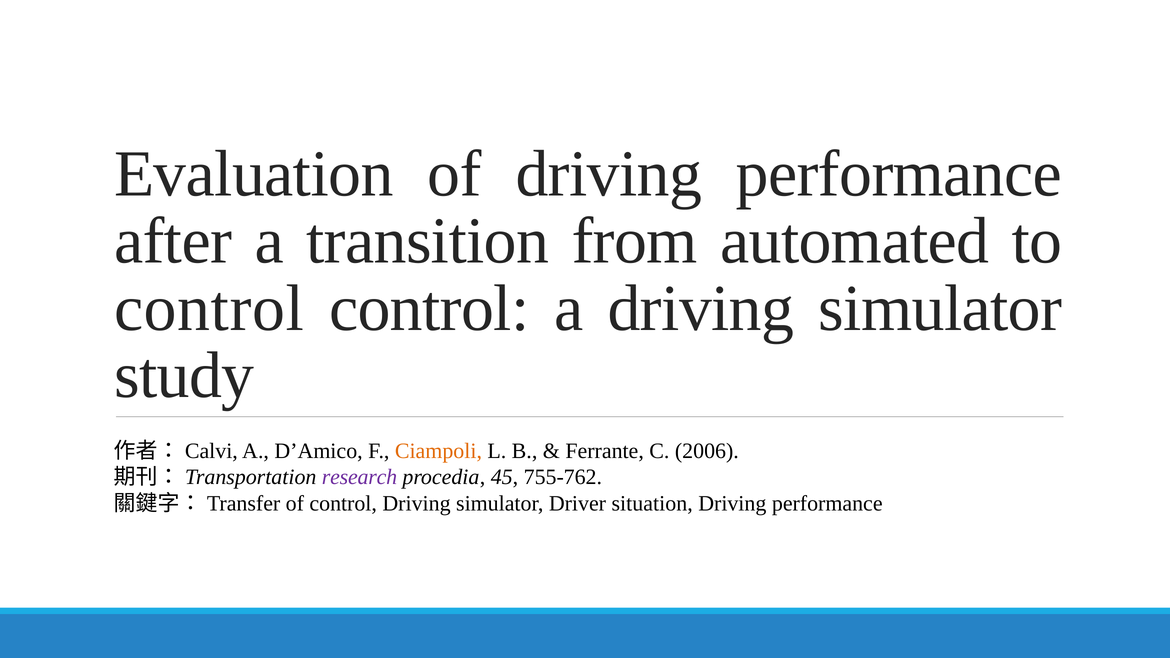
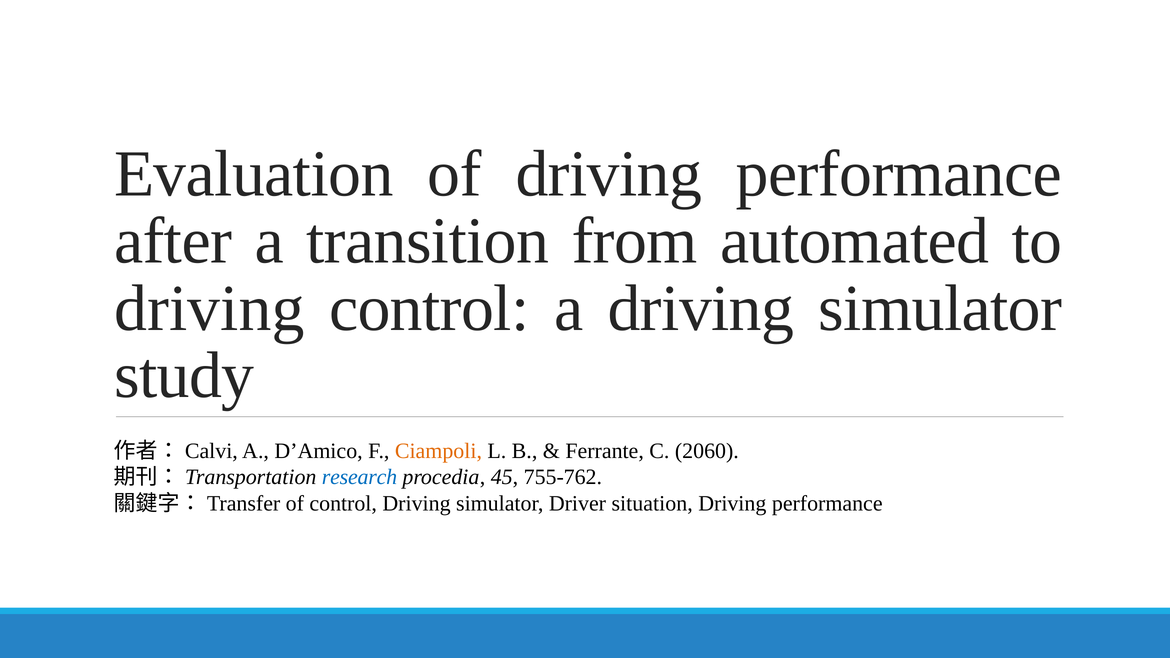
control at (209, 308): control -> driving
2006: 2006 -> 2060
research colour: purple -> blue
